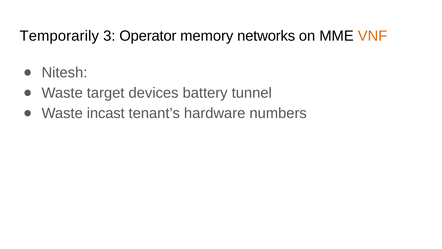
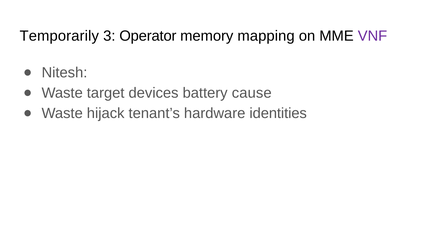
networks: networks -> mapping
VNF colour: orange -> purple
tunnel: tunnel -> cause
incast: incast -> hijack
numbers: numbers -> identities
